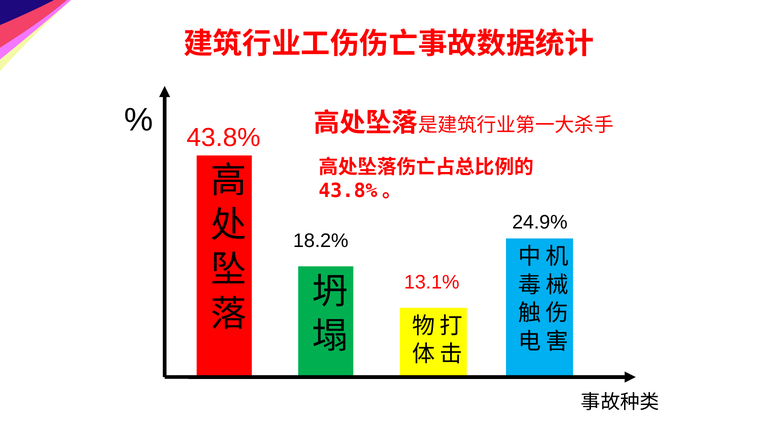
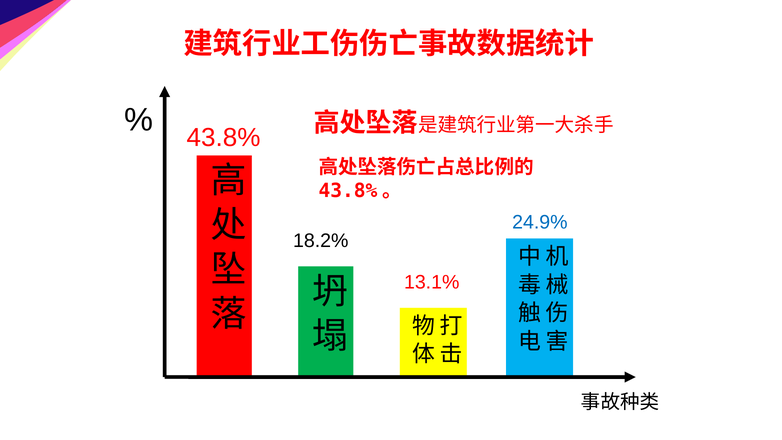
24.9% colour: black -> blue
